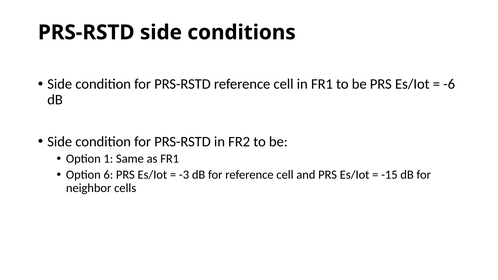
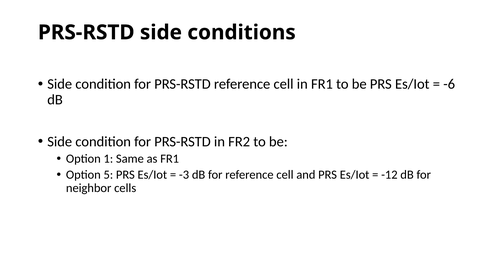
6: 6 -> 5
-15: -15 -> -12
